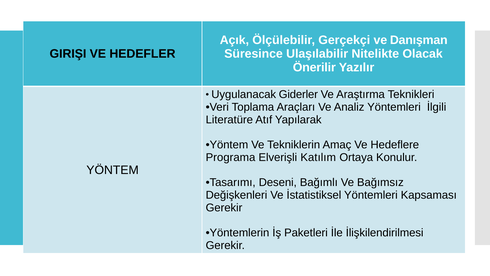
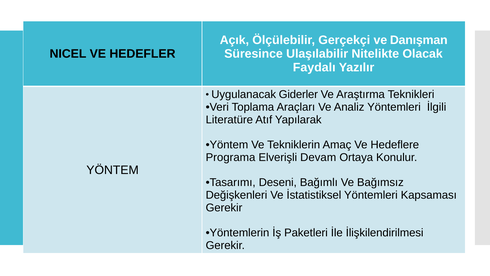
GIRIŞI: GIRIŞI -> NICEL
Önerilir: Önerilir -> Faydalı
Katılım: Katılım -> Devam
